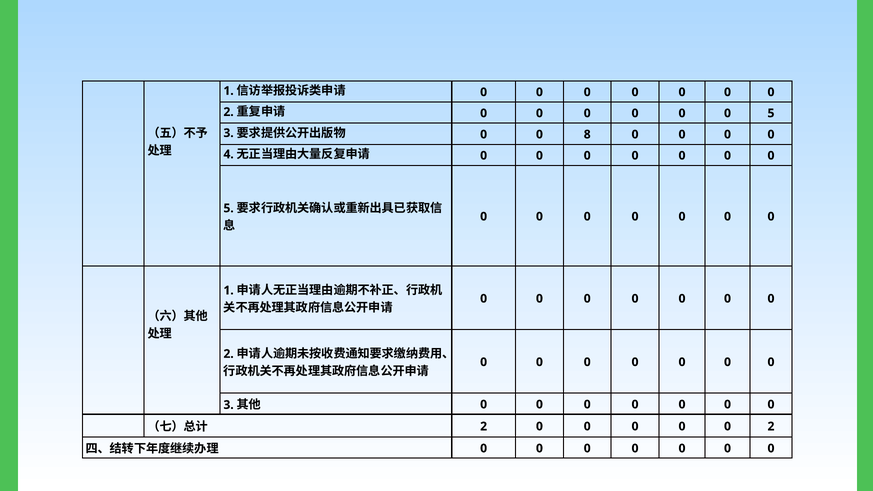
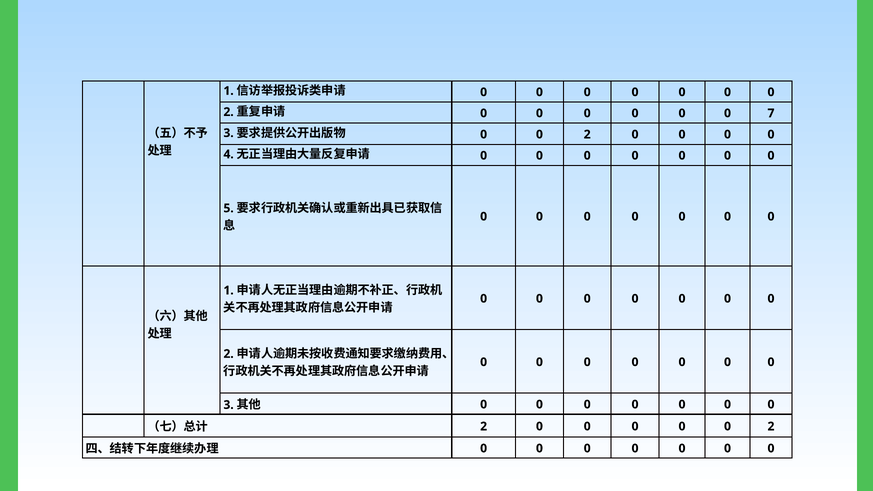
5 at (771, 113): 5 -> 7
8 at (587, 134): 8 -> 2
